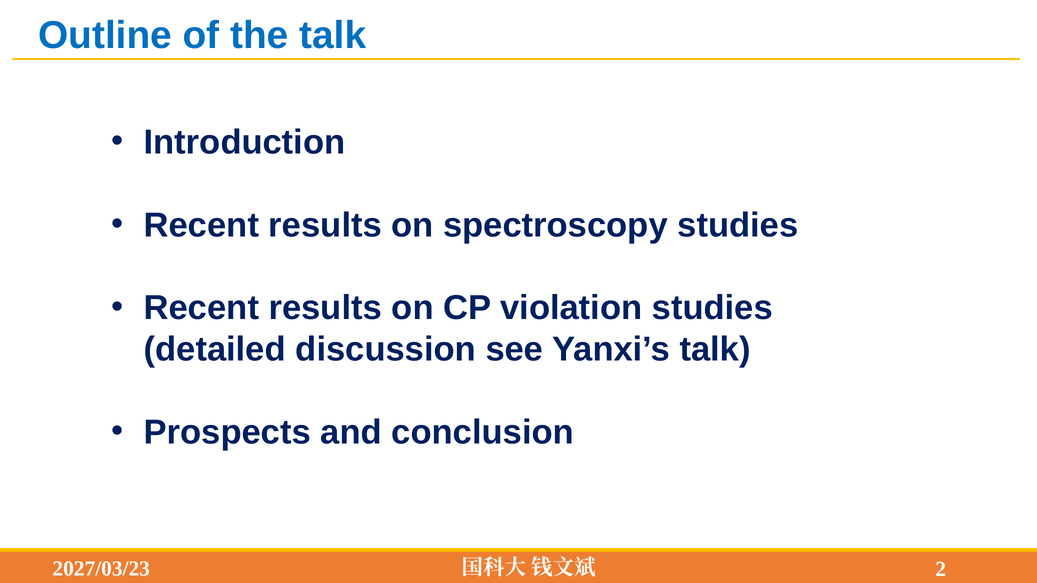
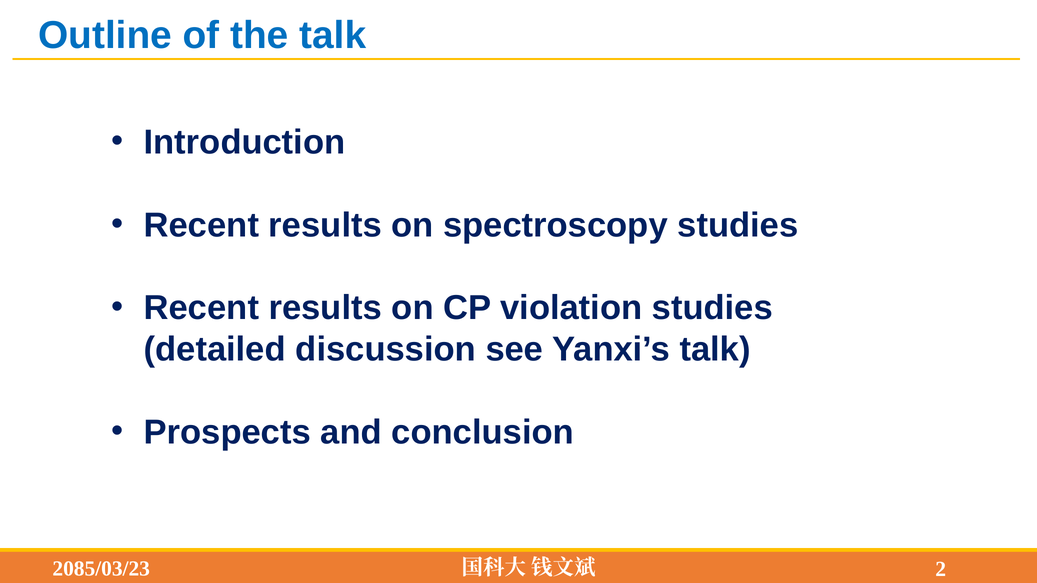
2027/03/23: 2027/03/23 -> 2085/03/23
